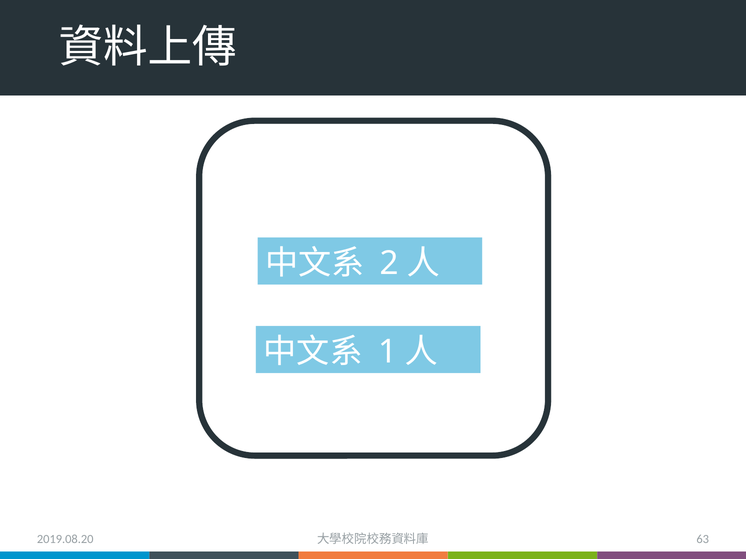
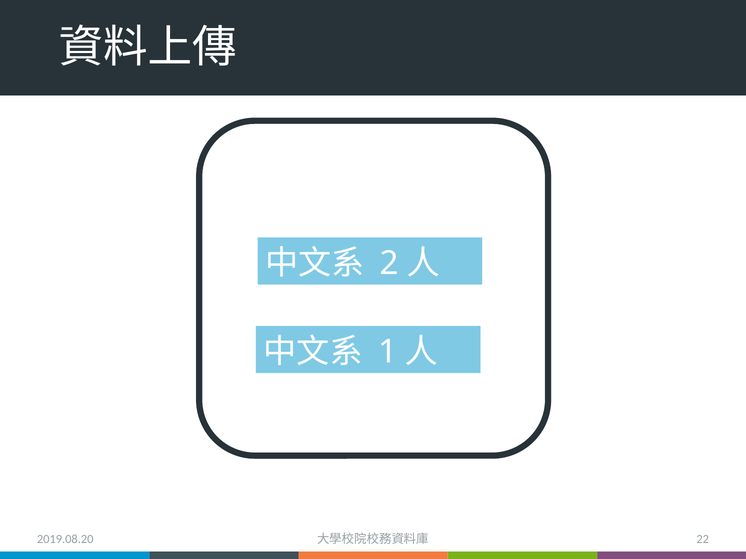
63: 63 -> 22
